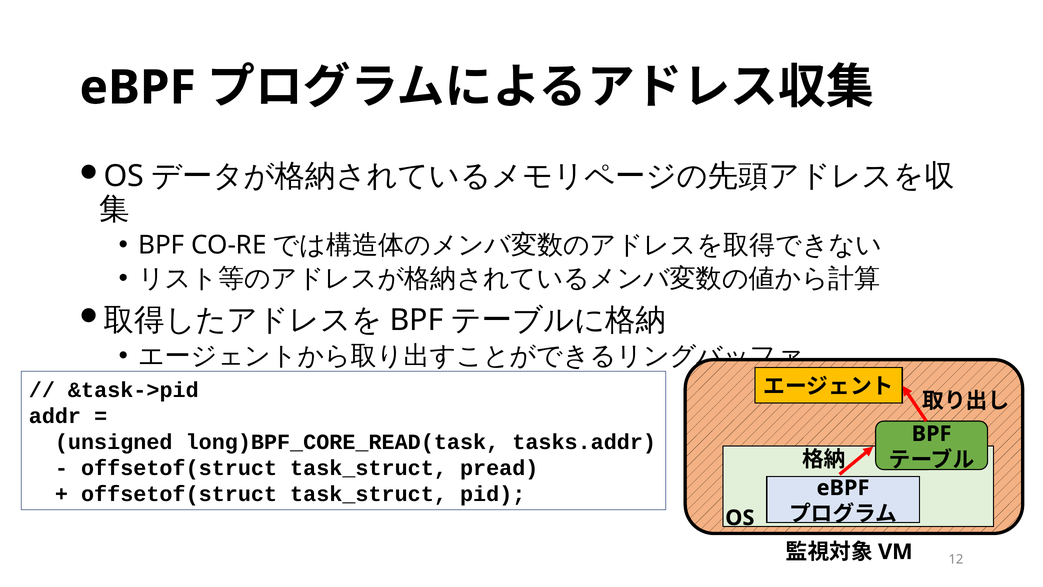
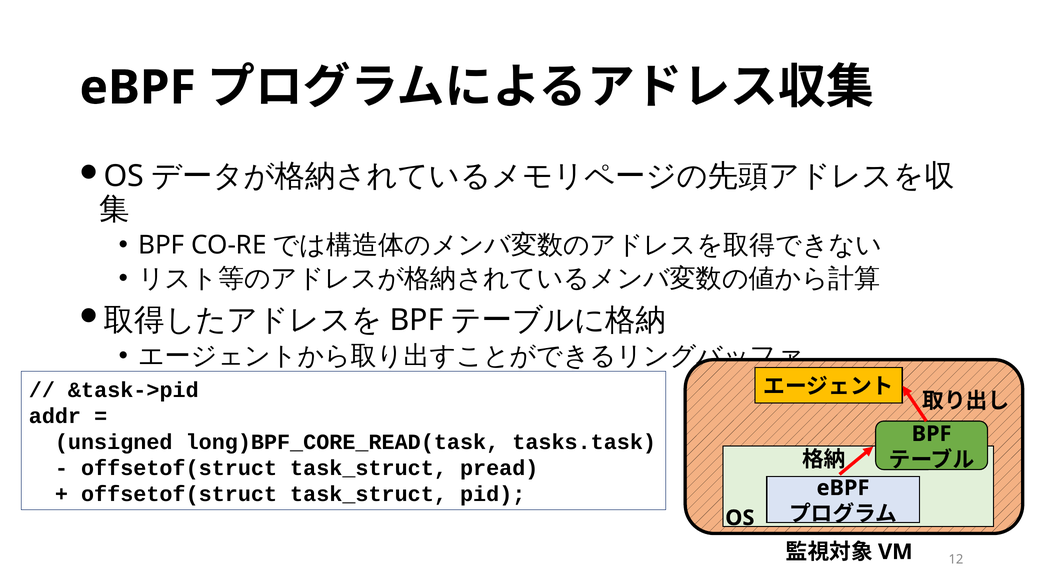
tasks.addr: tasks.addr -> tasks.task
